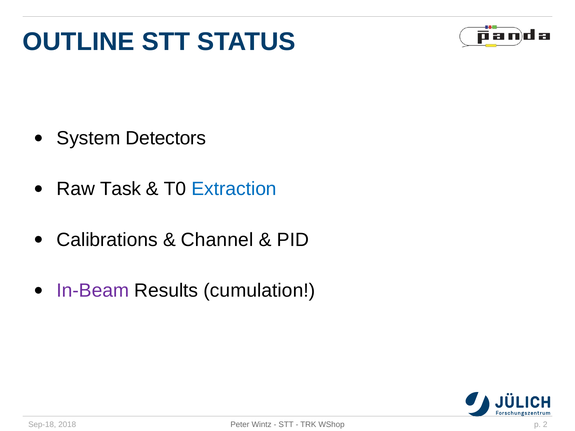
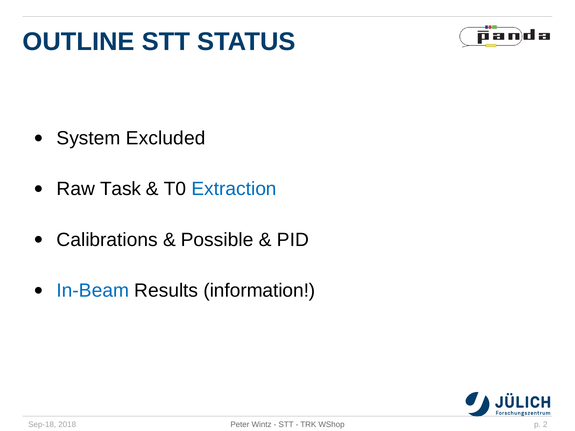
Detectors: Detectors -> Excluded
Channel: Channel -> Possible
In-Beam colour: purple -> blue
cumulation: cumulation -> information
